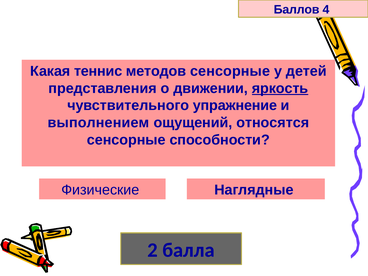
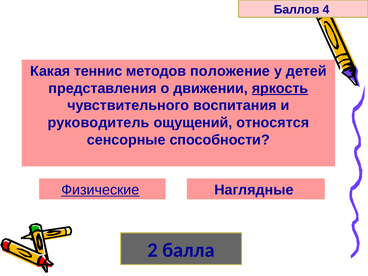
методов сенсорные: сенсорные -> положение
упражнение: упражнение -> воспитания
выполнением: выполнением -> руководитель
Физические underline: none -> present
